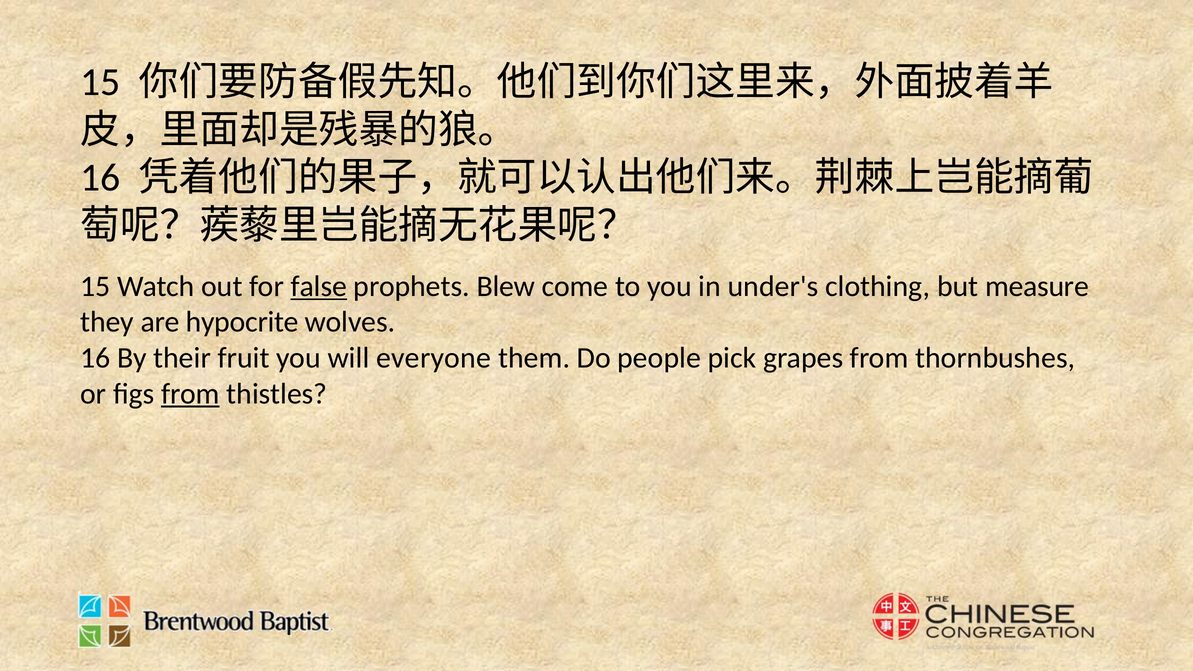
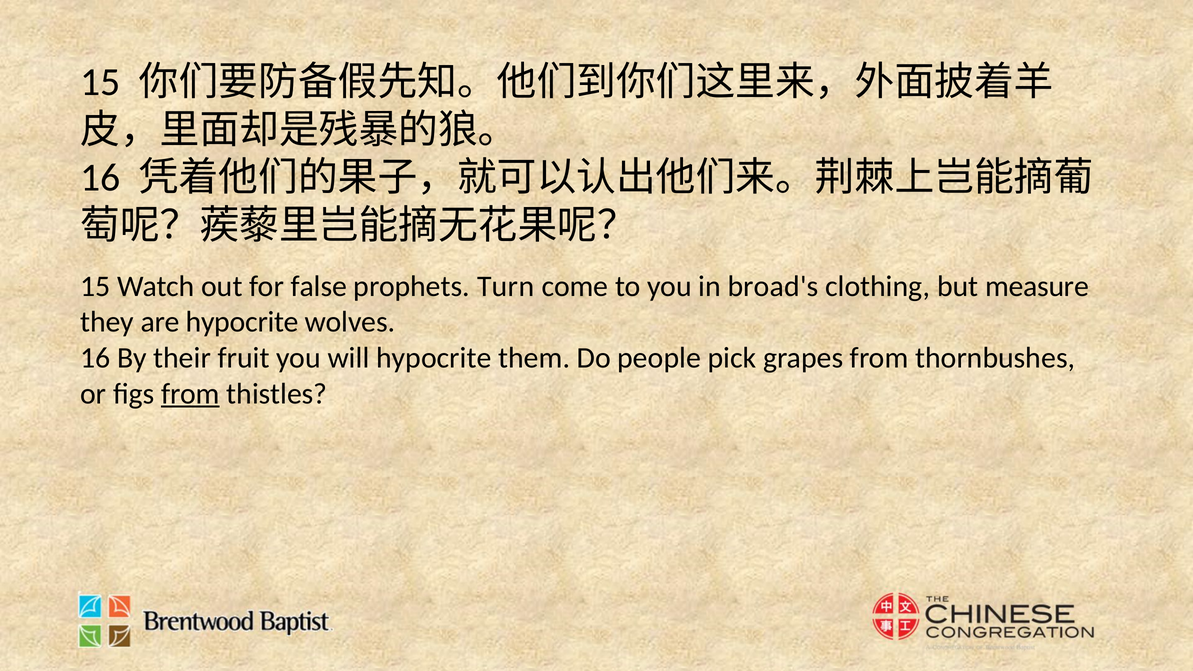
false underline: present -> none
Blew: Blew -> Turn
under's: under's -> broad's
will everyone: everyone -> hypocrite
